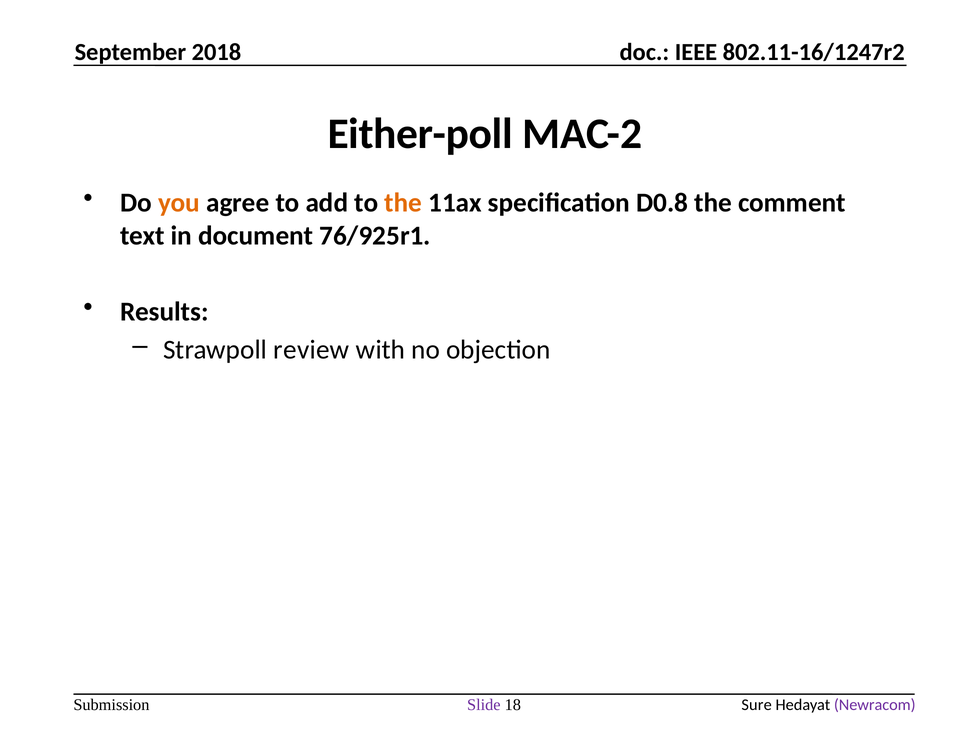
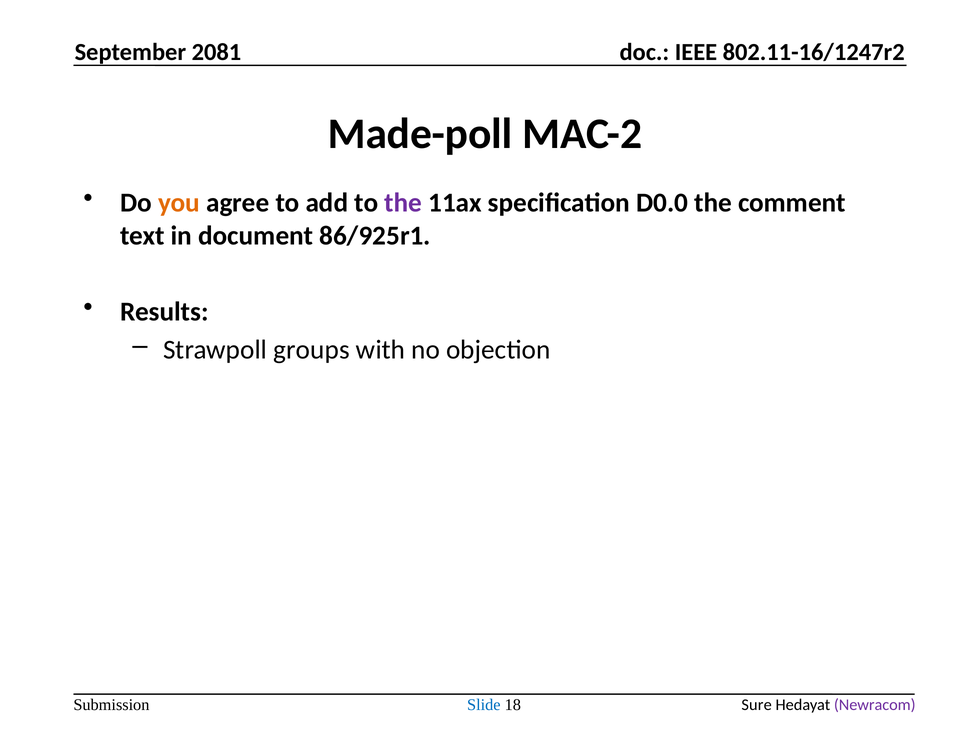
2018: 2018 -> 2081
Either-poll: Either-poll -> Made-poll
the at (403, 203) colour: orange -> purple
D0.8: D0.8 -> D0.0
76/925r1: 76/925r1 -> 86/925r1
review: review -> groups
Slide colour: purple -> blue
